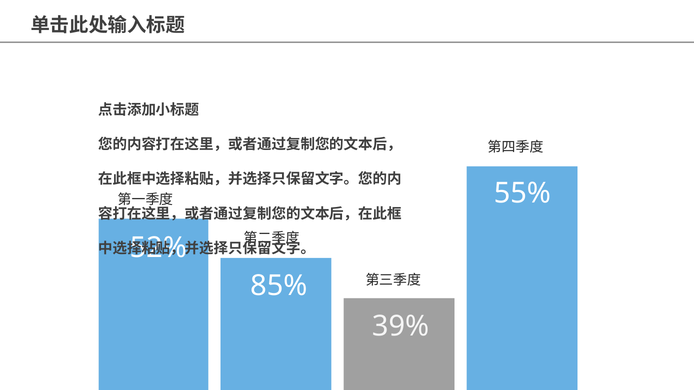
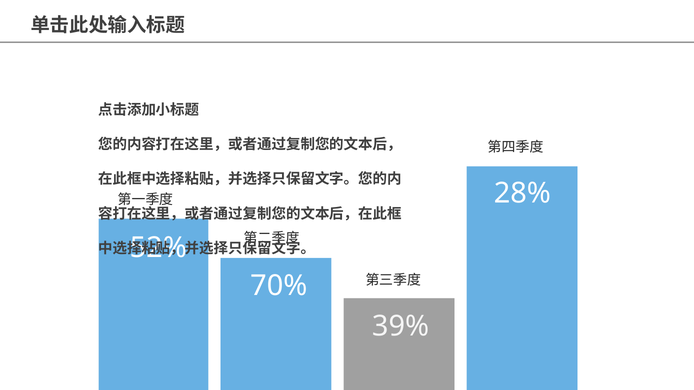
55%: 55% -> 28%
85%: 85% -> 70%
